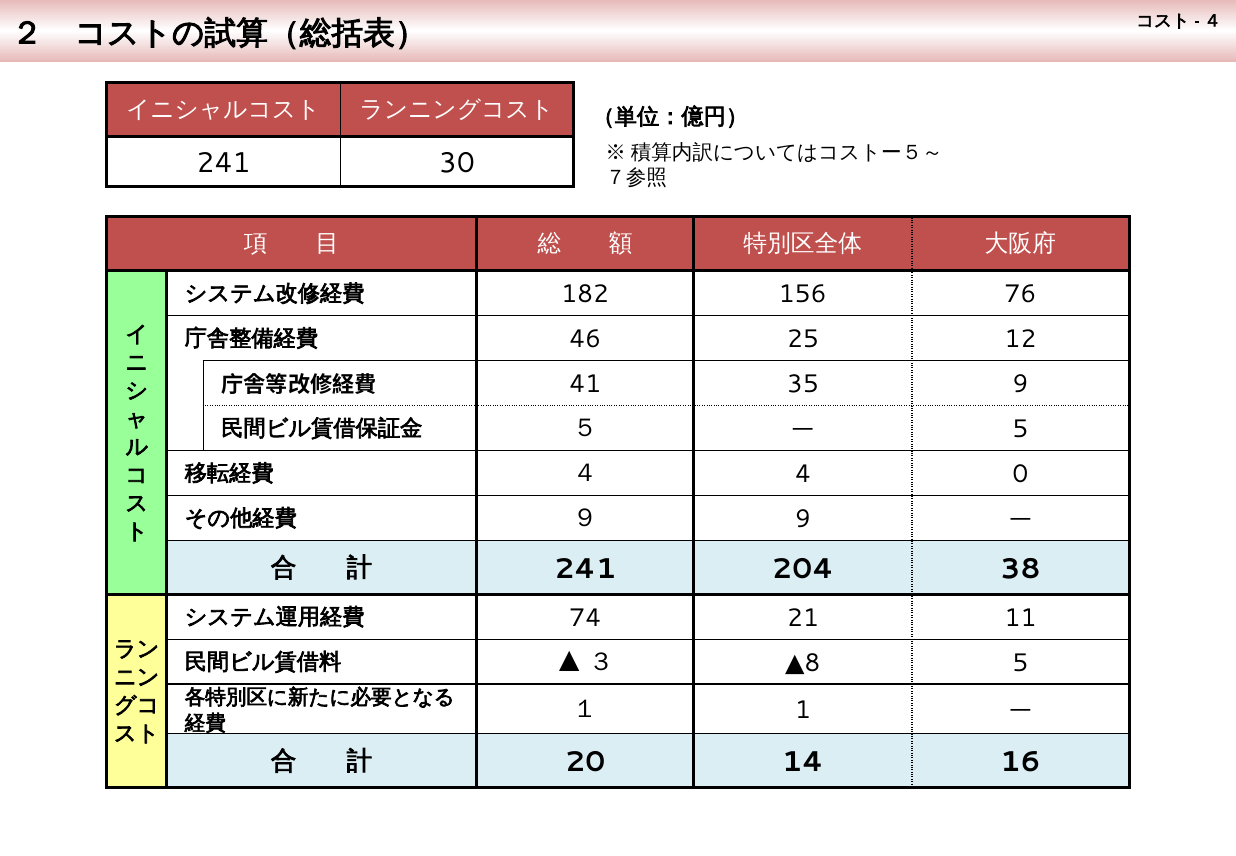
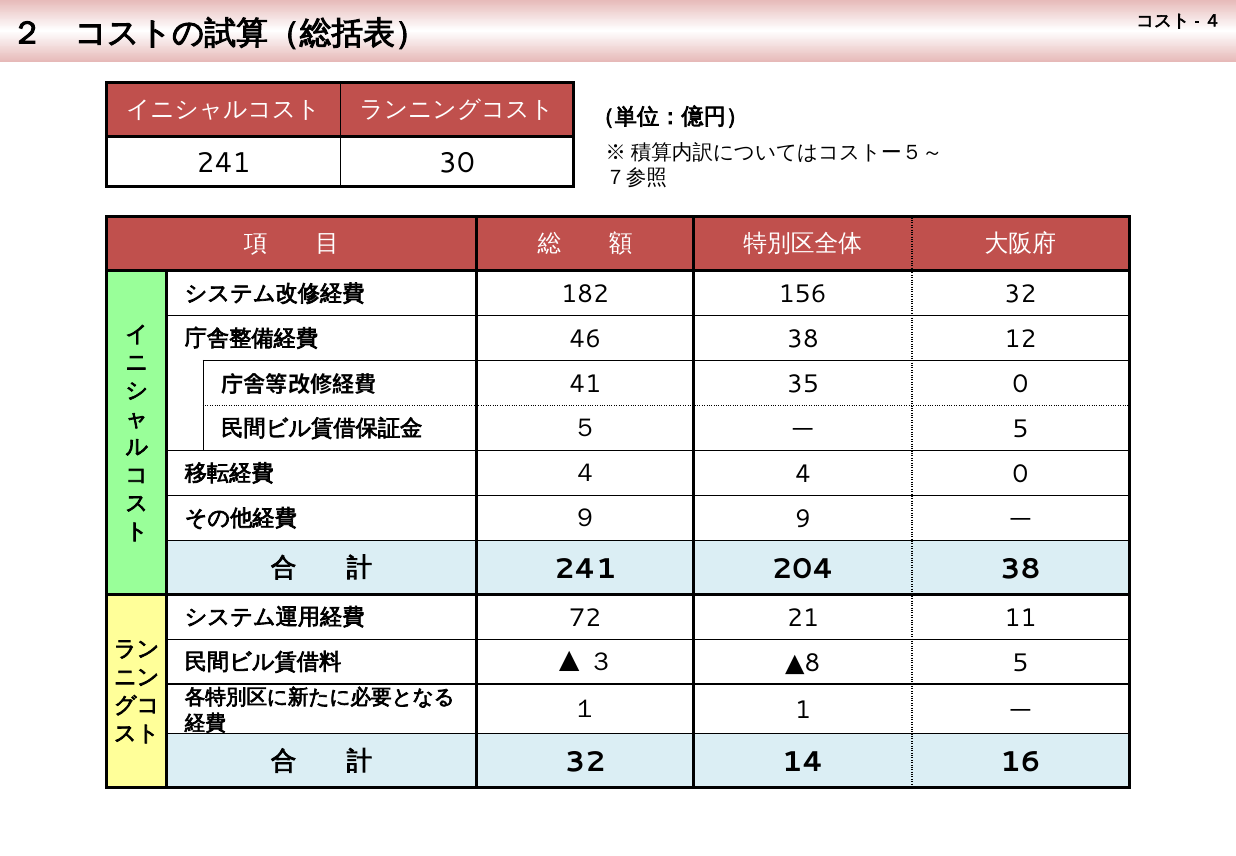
156 76: 76 -> 32
46 25: 25 -> 38
35 9: 9 -> 0
74: 74 -> 72
20 at (585, 762): 20 -> 32
